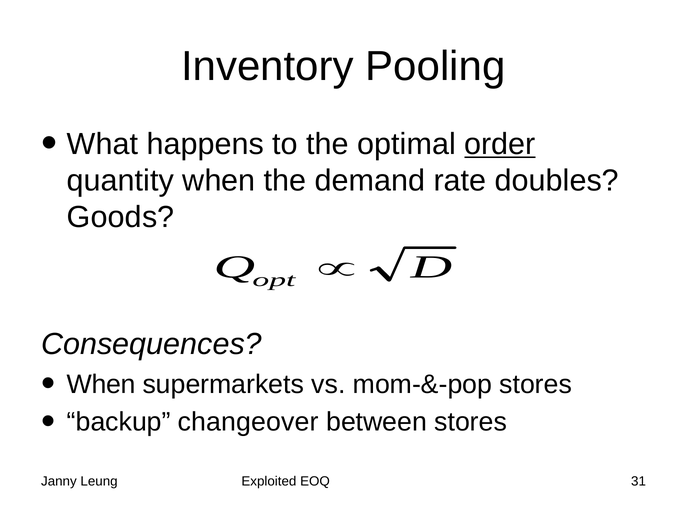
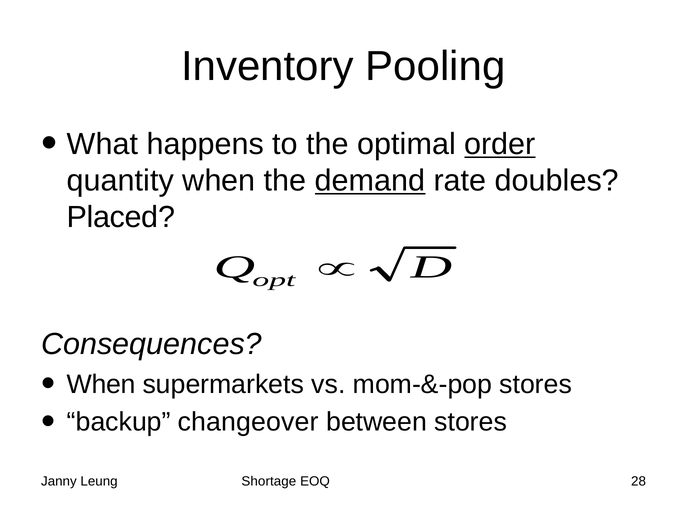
demand underline: none -> present
Goods: Goods -> Placed
Exploited: Exploited -> Shortage
31: 31 -> 28
